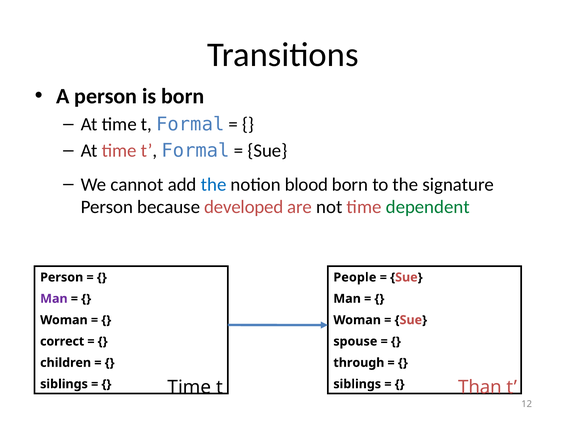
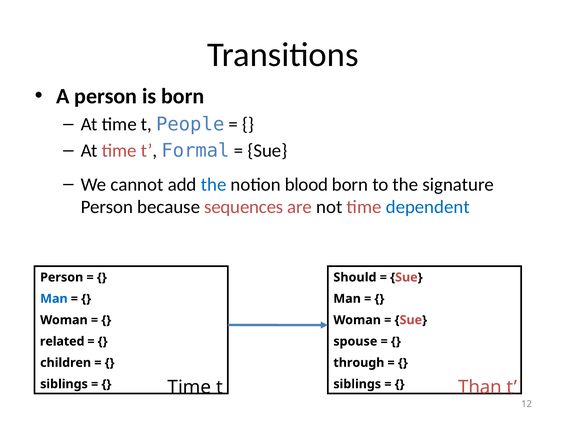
Formal at (190, 124): Formal -> People
developed: developed -> sequences
dependent colour: green -> blue
People: People -> Should
Man at (54, 299) colour: purple -> blue
correct: correct -> related
